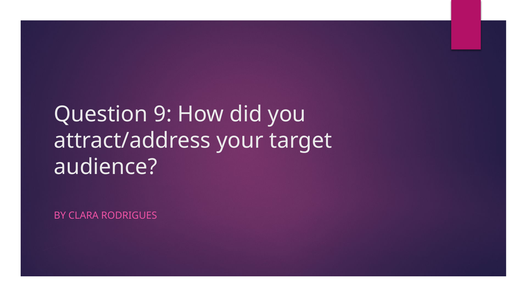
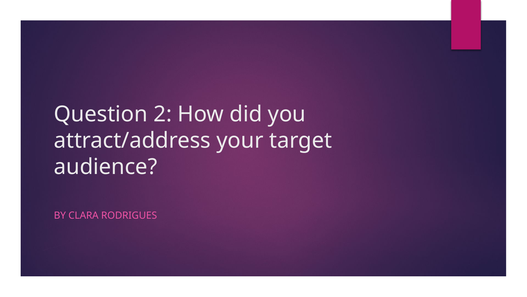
9: 9 -> 2
